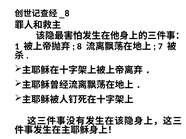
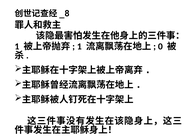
8 at (79, 47): 8 -> 1
7: 7 -> 0
